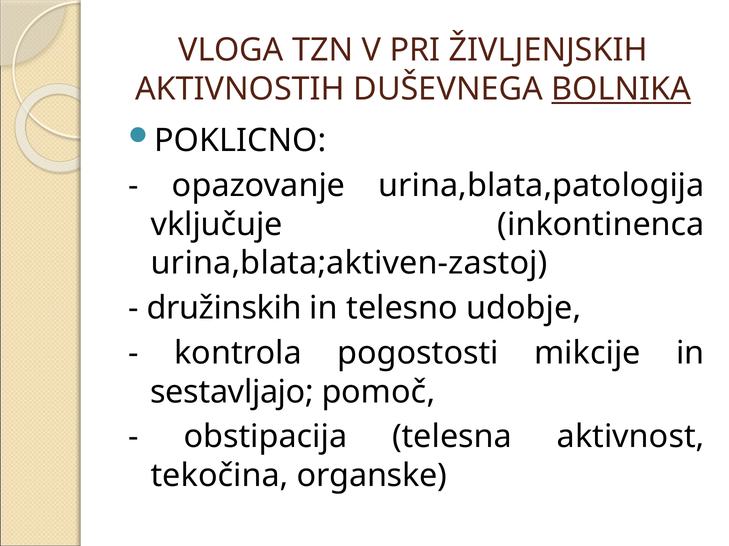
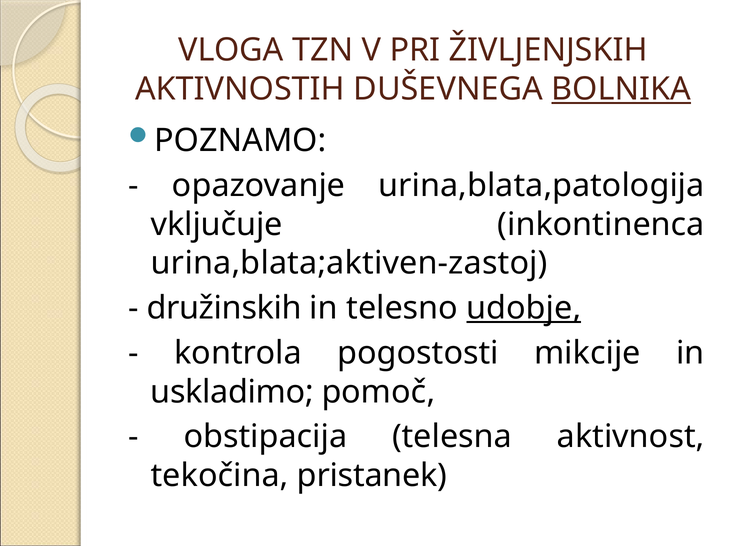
POKLICNO: POKLICNO -> POZNAMO
udobje underline: none -> present
sestavljajo: sestavljajo -> uskladimo
organske: organske -> pristanek
